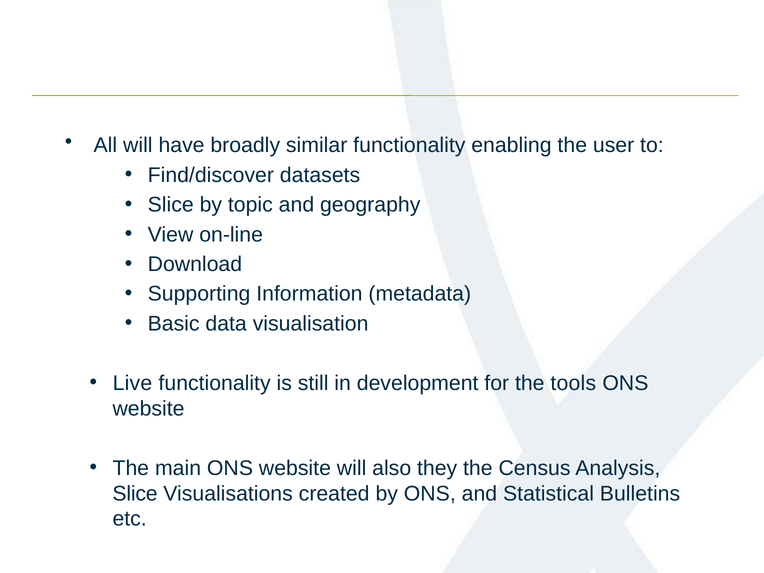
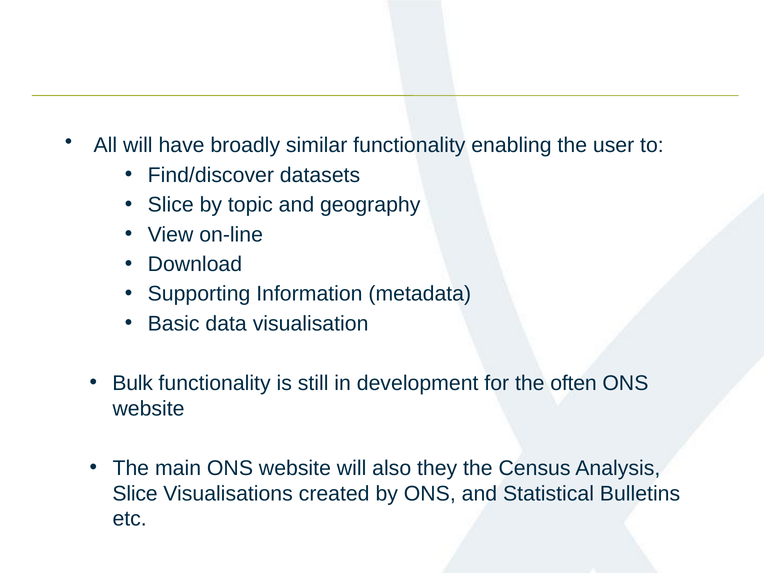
Live: Live -> Bulk
tools: tools -> often
